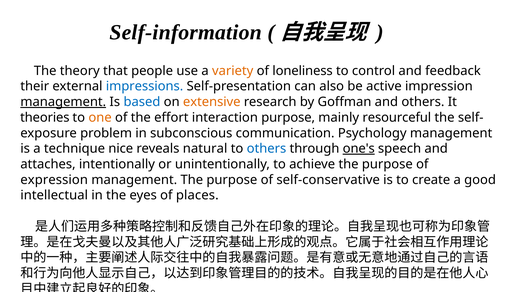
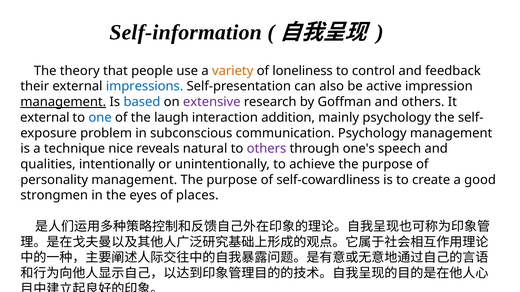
extensive colour: orange -> purple
theories at (45, 118): theories -> external
one colour: orange -> blue
effort: effort -> laugh
interaction purpose: purpose -> addition
mainly resourceful: resourceful -> psychology
others at (266, 149) colour: blue -> purple
one's underline: present -> none
attaches: attaches -> qualities
expression: expression -> personality
self-conservative: self-conservative -> self-cowardliness
intellectual: intellectual -> strongmen
